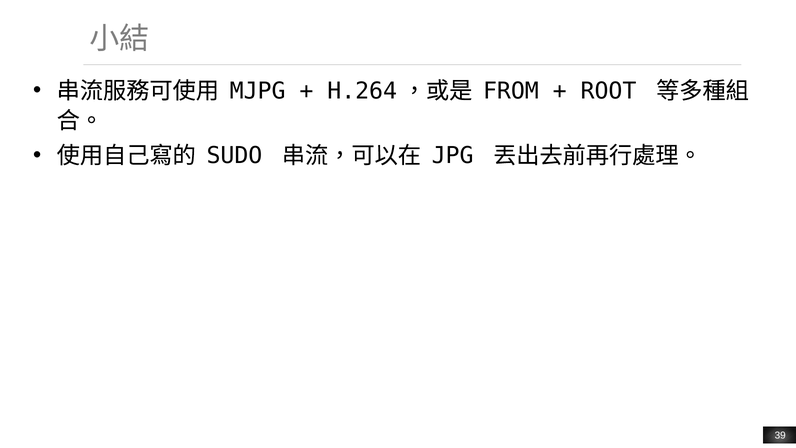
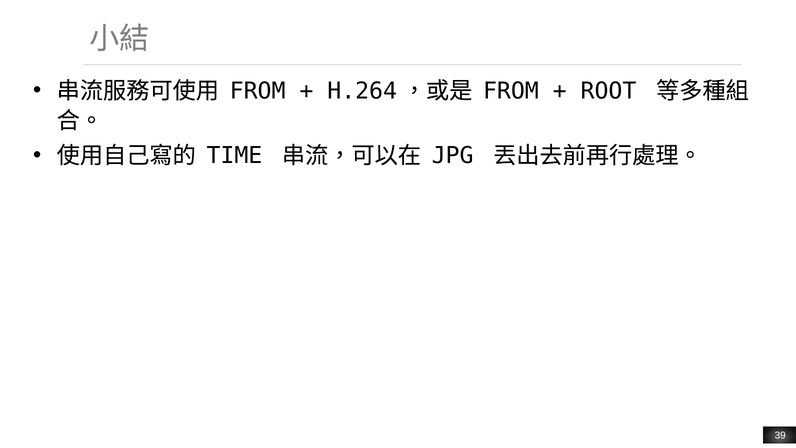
MJPG at (258, 91): MJPG -> FROM
SUDO: SUDO -> TIME
